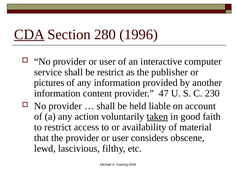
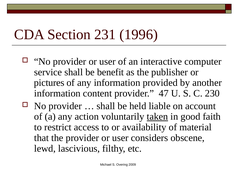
CDA underline: present -> none
280: 280 -> 231
be restrict: restrict -> benefit
